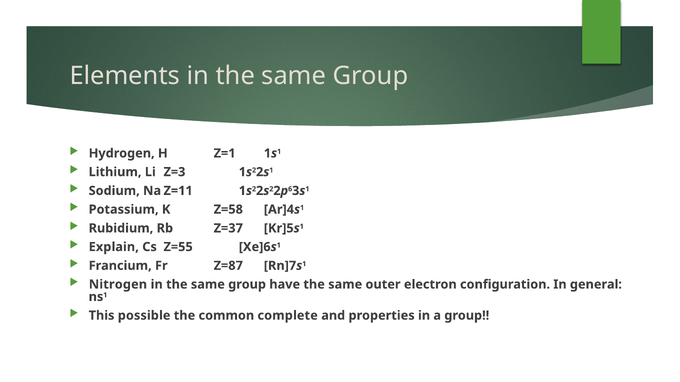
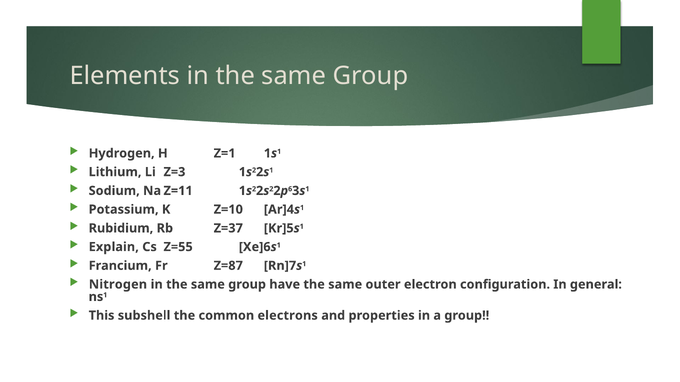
Z=58: Z=58 -> Z=10
possible: possible -> subshell
complete: complete -> electrons
